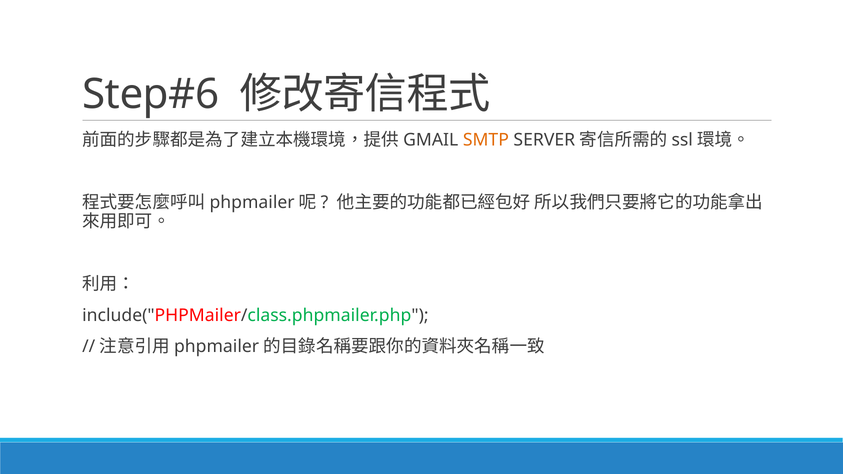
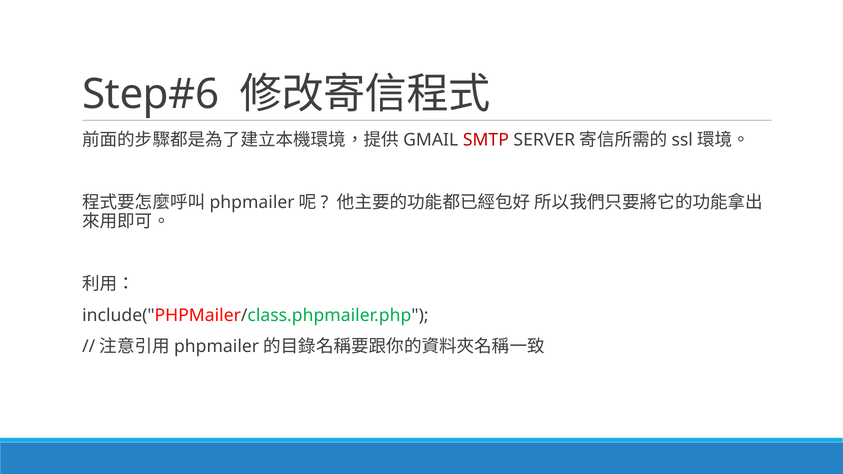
SMTP colour: orange -> red
